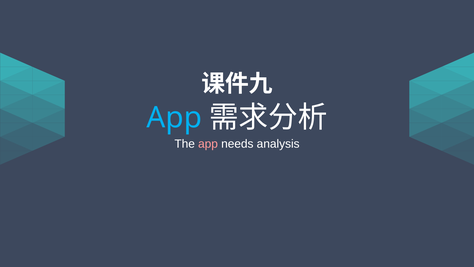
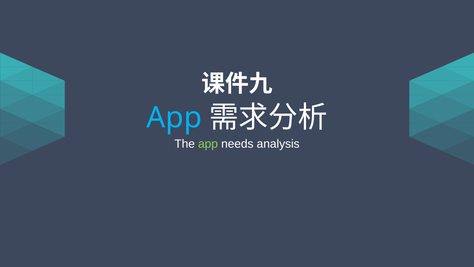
app at (208, 144) colour: pink -> light green
